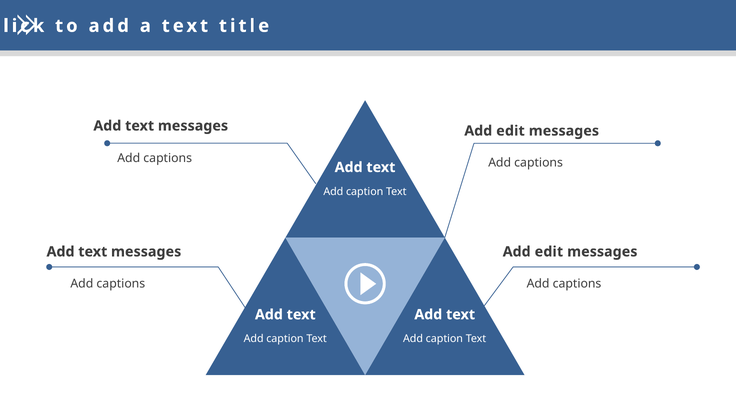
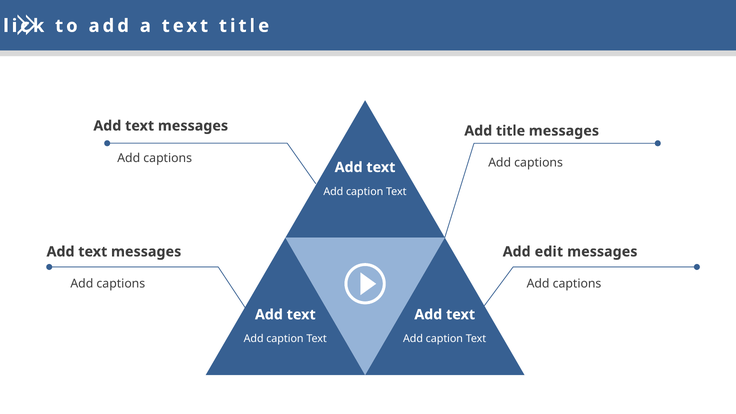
edit at (510, 131): edit -> title
